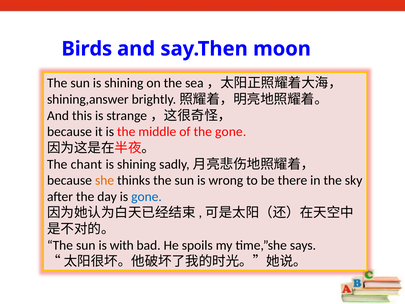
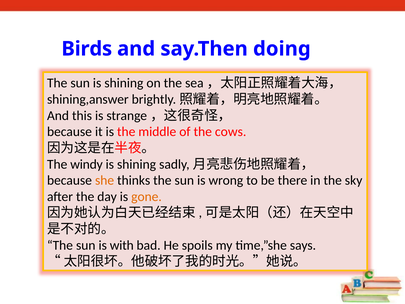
moon: moon -> doing
the gone: gone -> cows
chant: chant -> windy
gone at (147, 196) colour: blue -> orange
